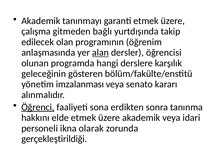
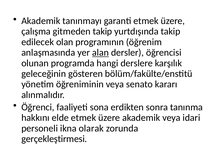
gitmeden bağlı: bağlı -> takip
imzalanması: imzalanması -> öğreniminin
Öğrenci underline: present -> none
gerçekleştirildiği: gerçekleştirildiği -> gerçekleştirmesi
